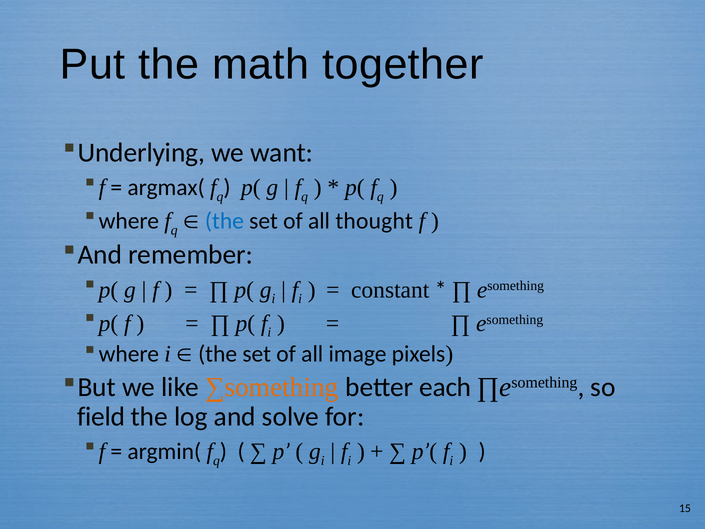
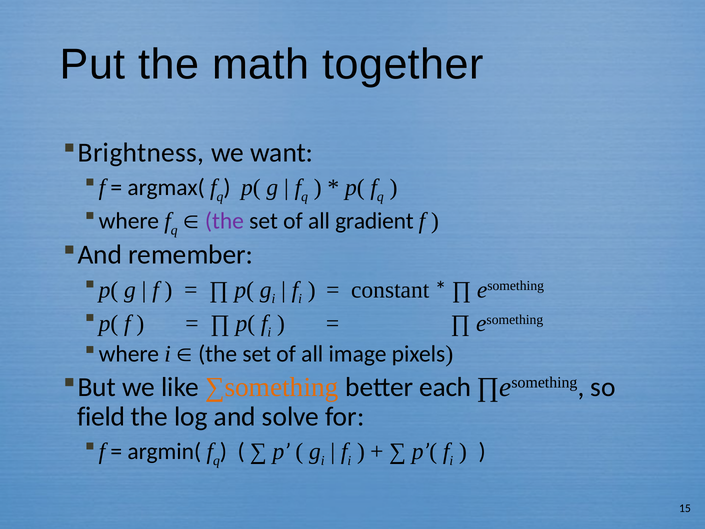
Underlying: Underlying -> Brightness
the at (224, 221) colour: blue -> purple
thought: thought -> gradient
